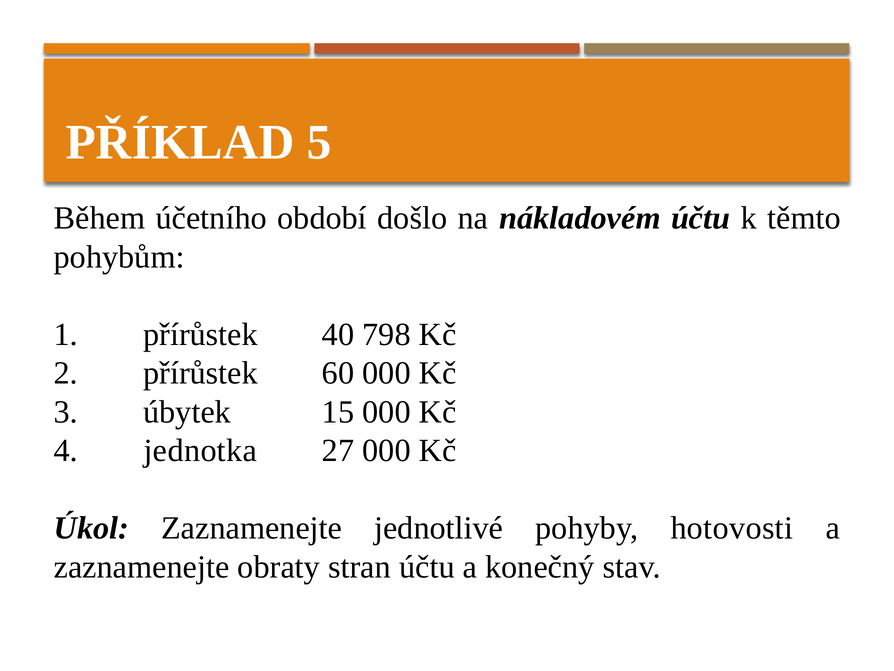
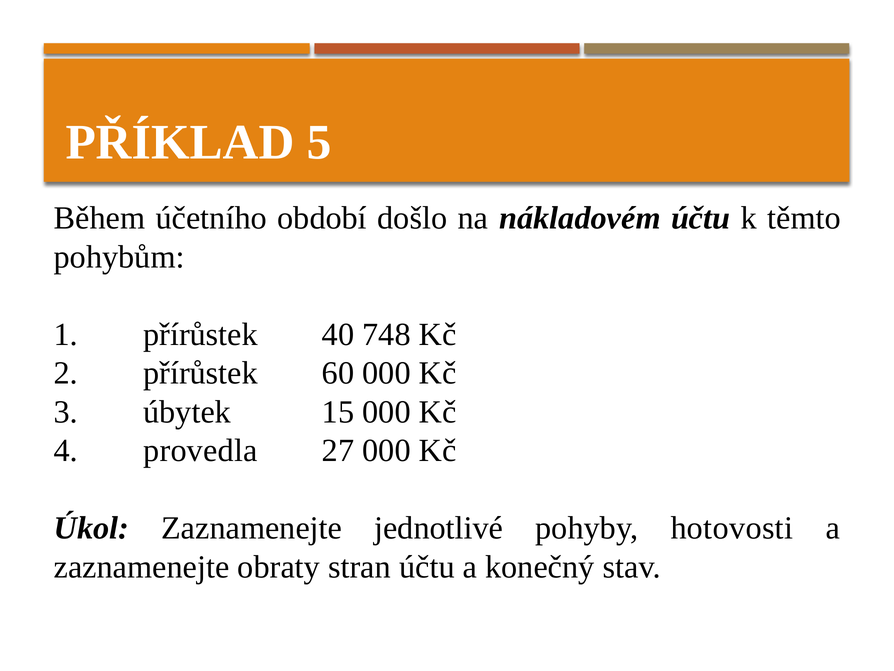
798: 798 -> 748
jednotka: jednotka -> provedla
